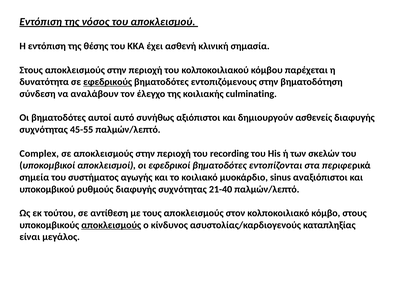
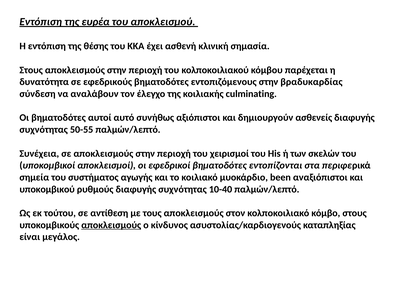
νόσος: νόσος -> ευρέα
εφεδρικούς underline: present -> none
βηματοδότηση: βηματοδότηση -> βραδυκαρδίας
45-55: 45-55 -> 50-55
Complex: Complex -> Συνέχεια
recording: recording -> χειρισμοί
sinus: sinus -> been
21-40: 21-40 -> 10-40
